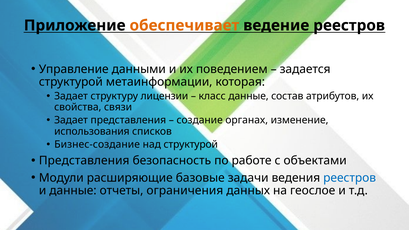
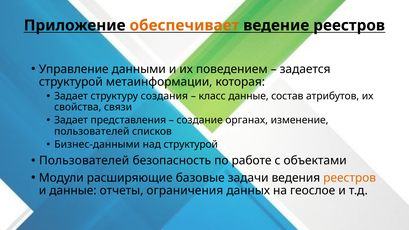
лицензии: лицензии -> создания
использования at (92, 131): использования -> пользователей
Бизнес-создание: Бизнес-создание -> Бизнес-данными
Представления at (84, 161): Представления -> Пользователей
реестров at (350, 178) colour: blue -> orange
